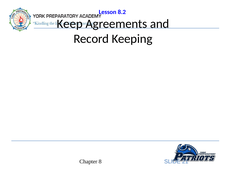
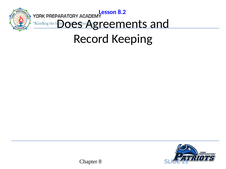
Keep: Keep -> Does
